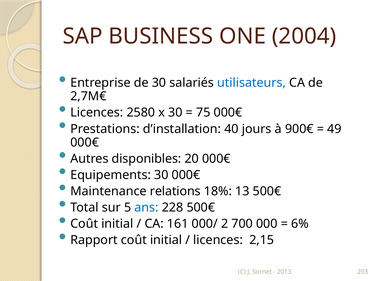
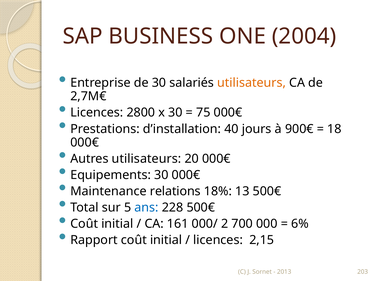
utilisateurs at (252, 83) colour: blue -> orange
2580: 2580 -> 2800
49: 49 -> 18
Autres disponibles: disponibles -> utilisateurs
